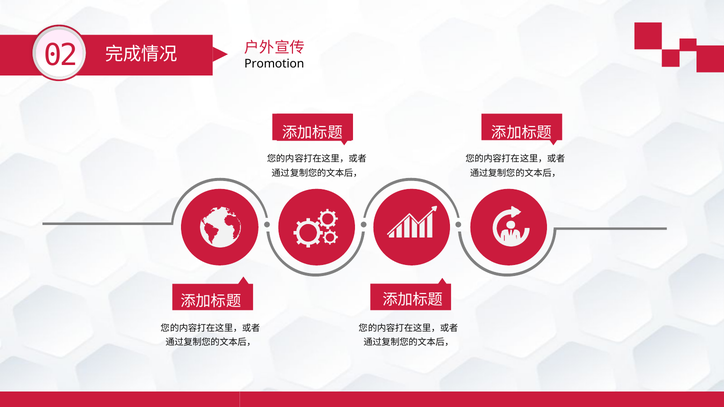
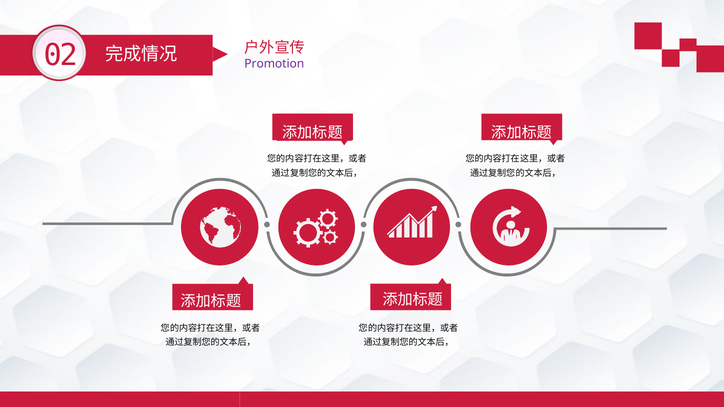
Promotion colour: black -> purple
